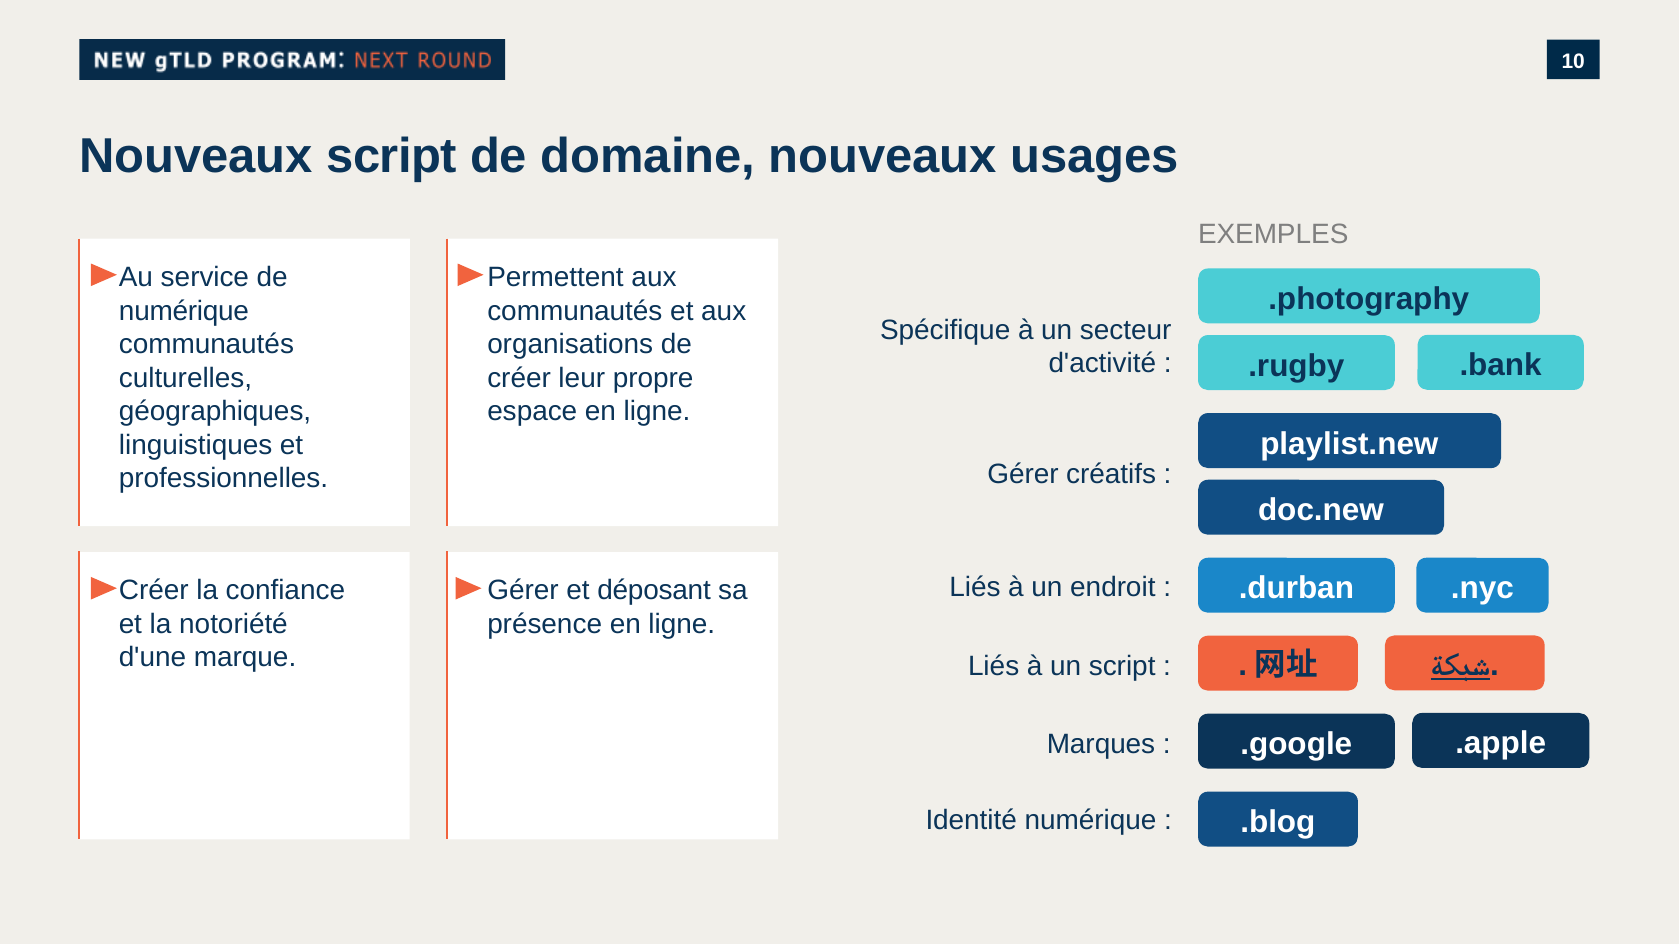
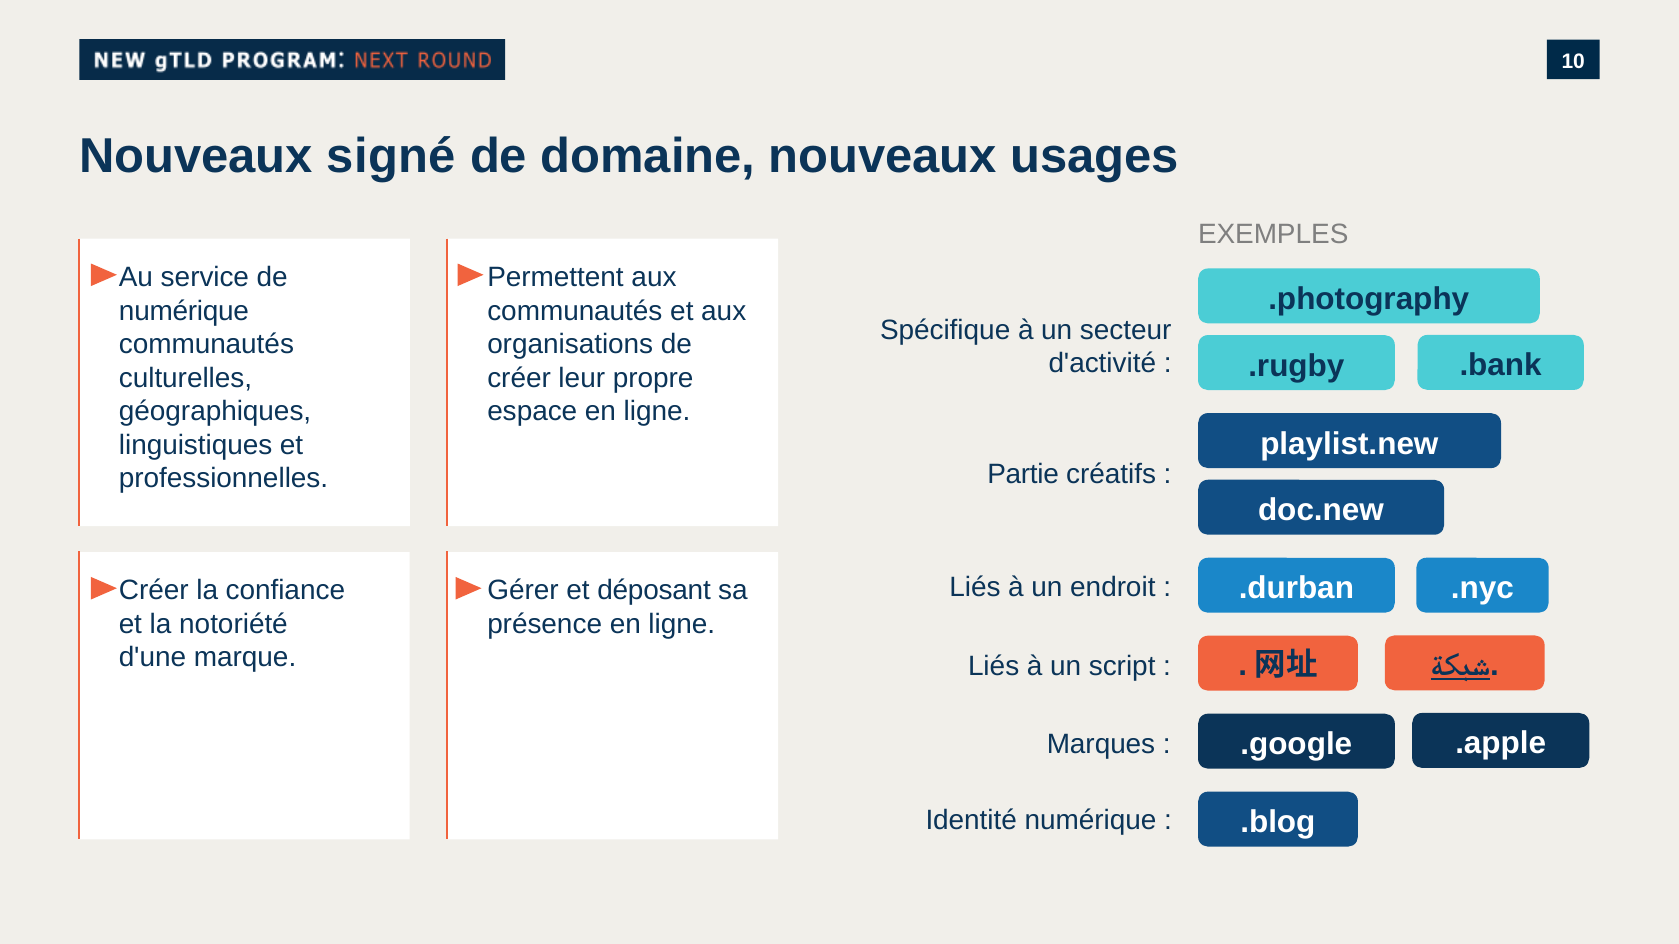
Nouveaux script: script -> signé
Gérer at (1023, 475): Gérer -> Partie
